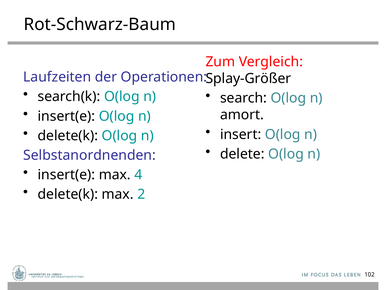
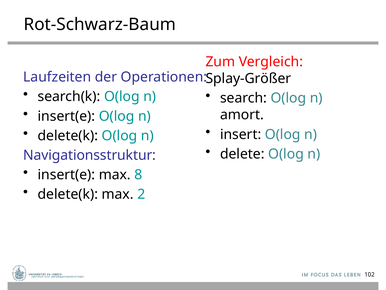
Selbstanordnenden: Selbstanordnenden -> Navigationsstruktur
4: 4 -> 8
